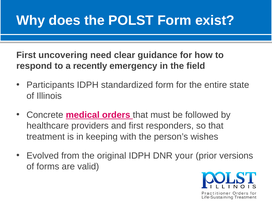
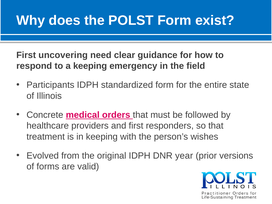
a recently: recently -> keeping
your: your -> year
